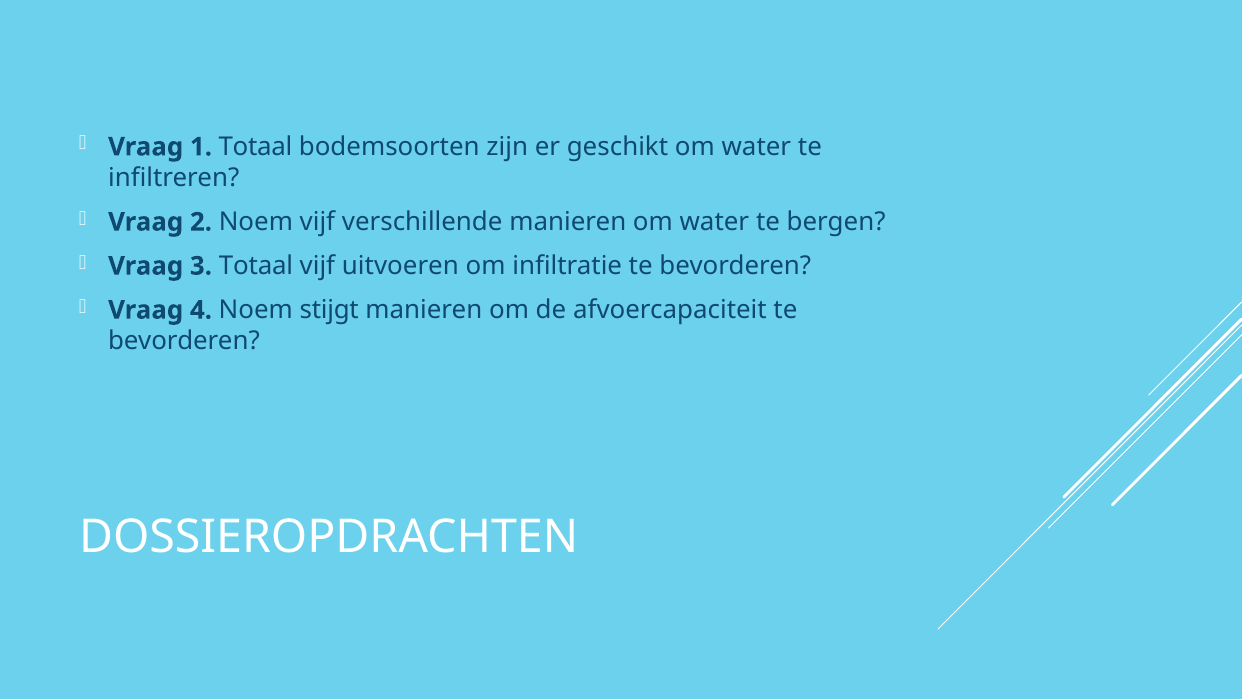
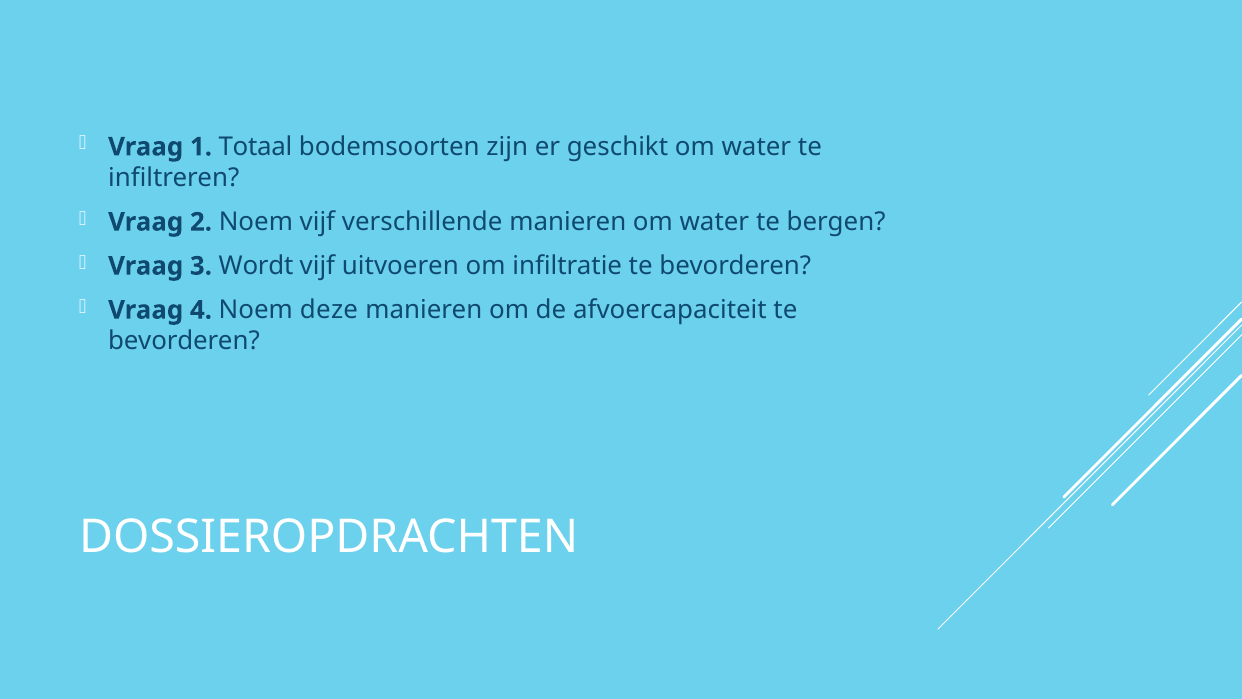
3 Totaal: Totaal -> Wordt
stijgt: stijgt -> deze
